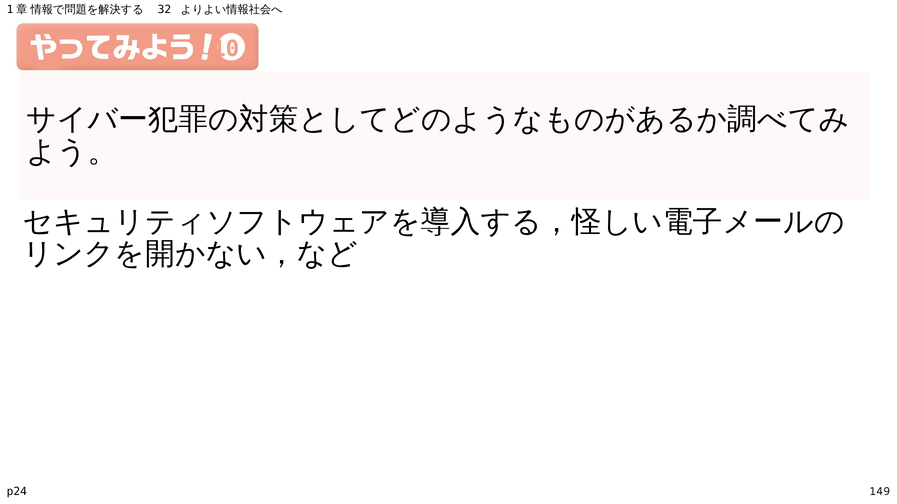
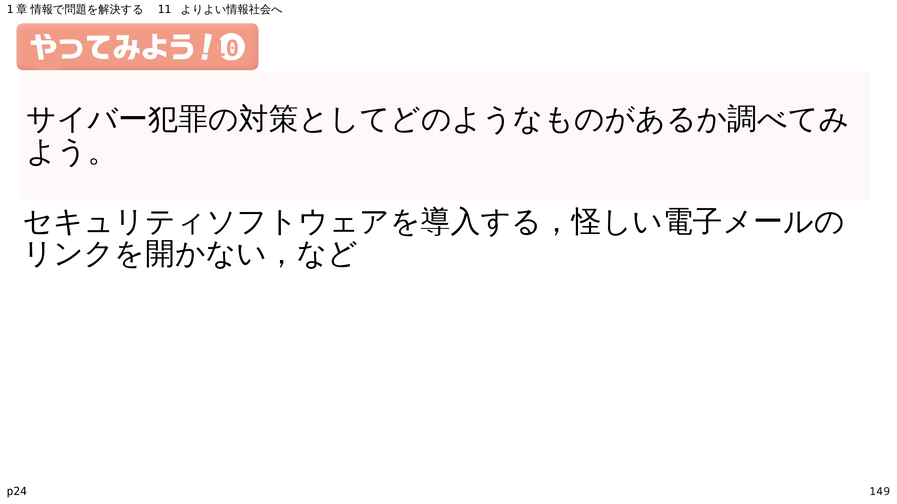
32: 32 -> 11
